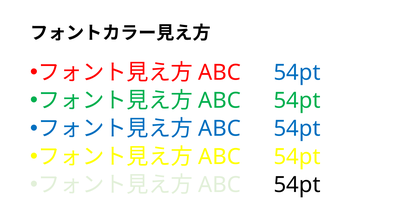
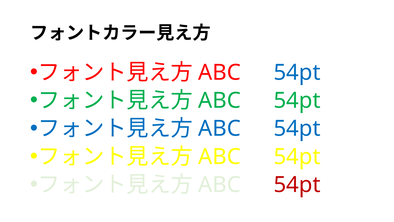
54pt at (297, 184) colour: black -> red
